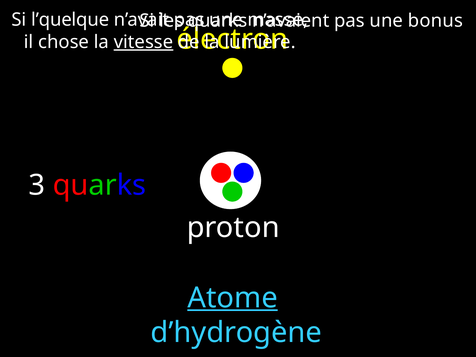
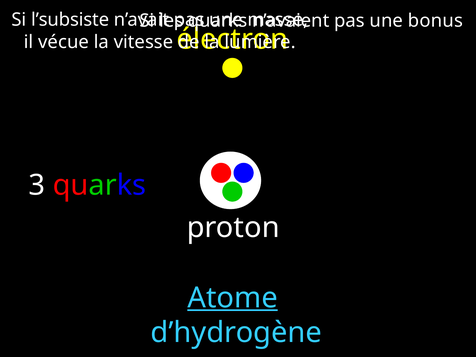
l’quelque: l’quelque -> l’subsiste
chose: chose -> vécue
vitesse underline: present -> none
